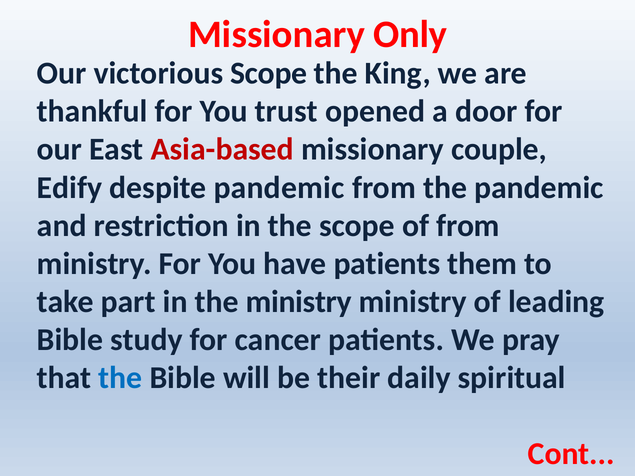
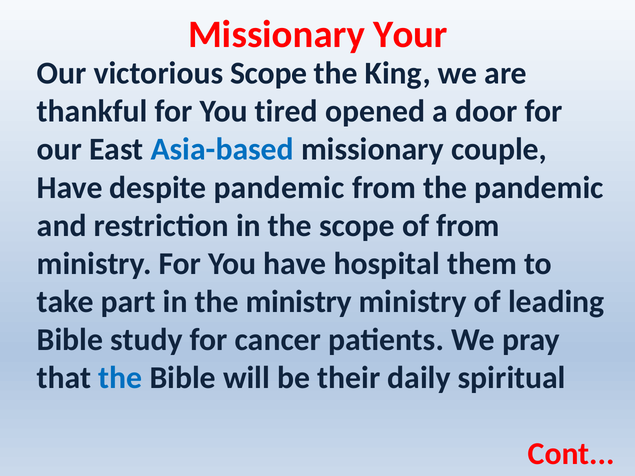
Only: Only -> Your
trust: trust -> tired
Asia-based colour: red -> blue
Edify at (70, 188): Edify -> Have
have patients: patients -> hospital
